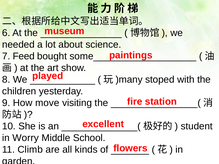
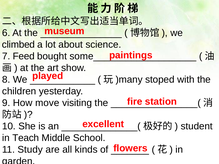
needed: needed -> climbed
Worry: Worry -> Teach
Climb: Climb -> Study
